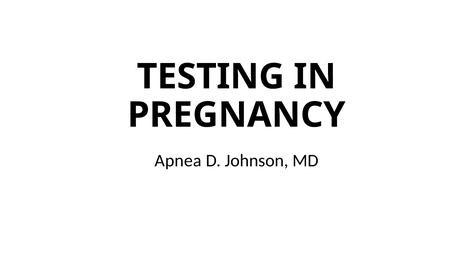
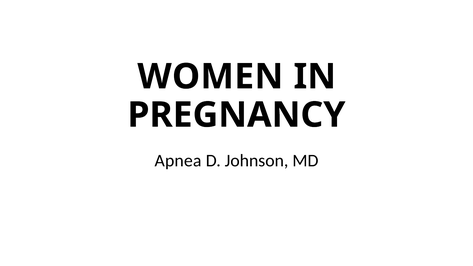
TESTING: TESTING -> WOMEN
